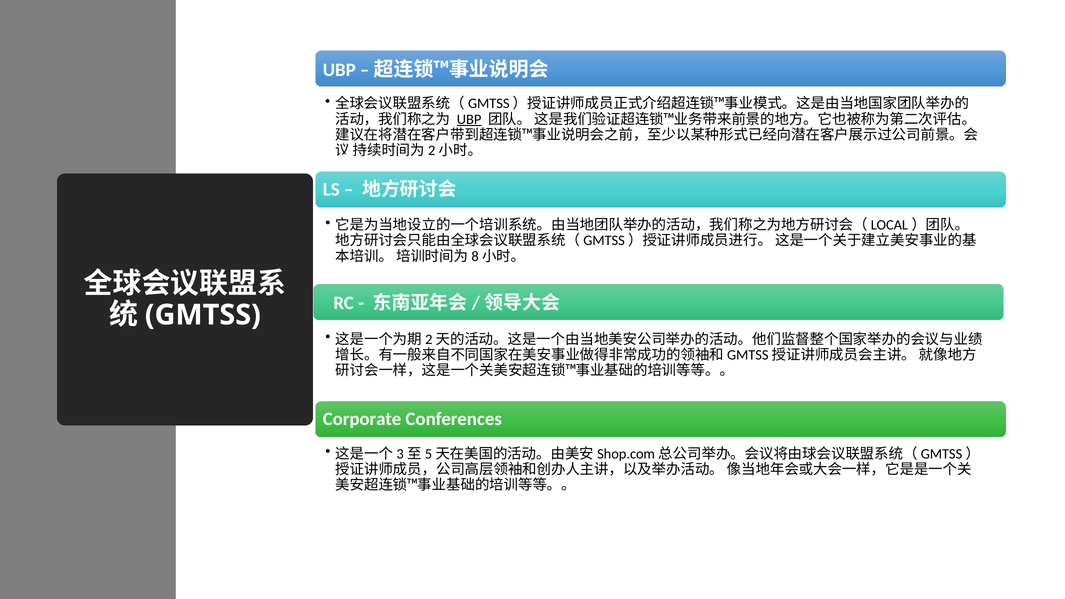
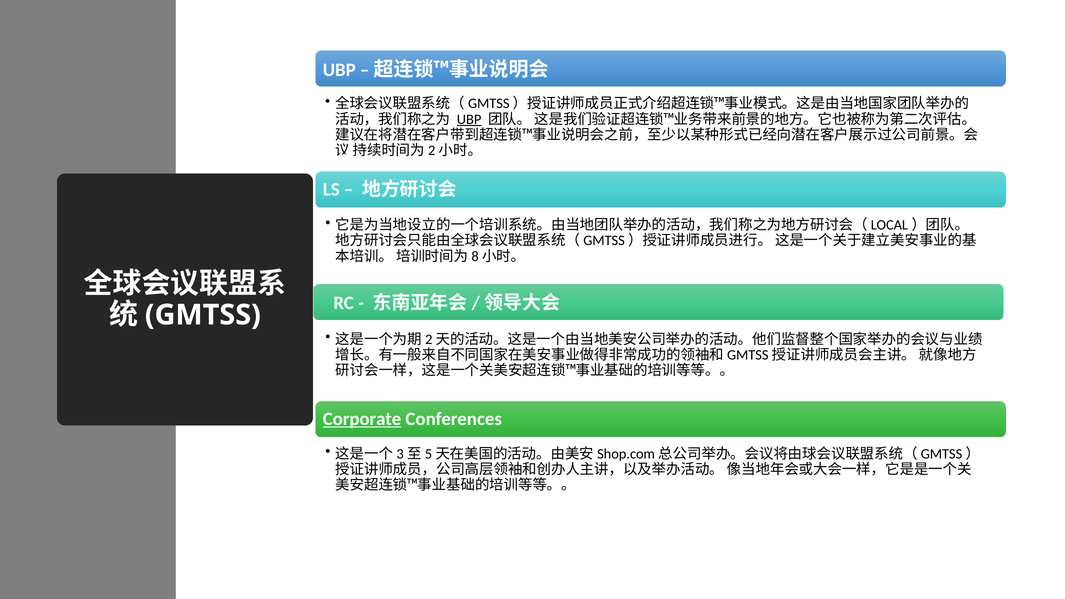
Corporate underline: none -> present
